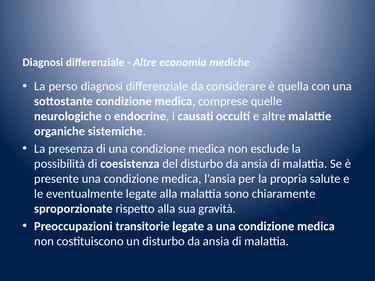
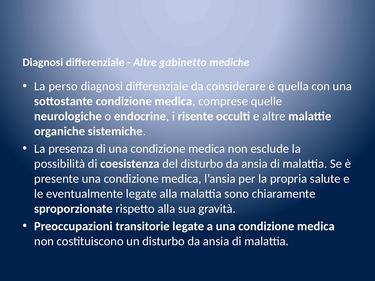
economia: economia -> gabinetto
causati: causati -> risente
